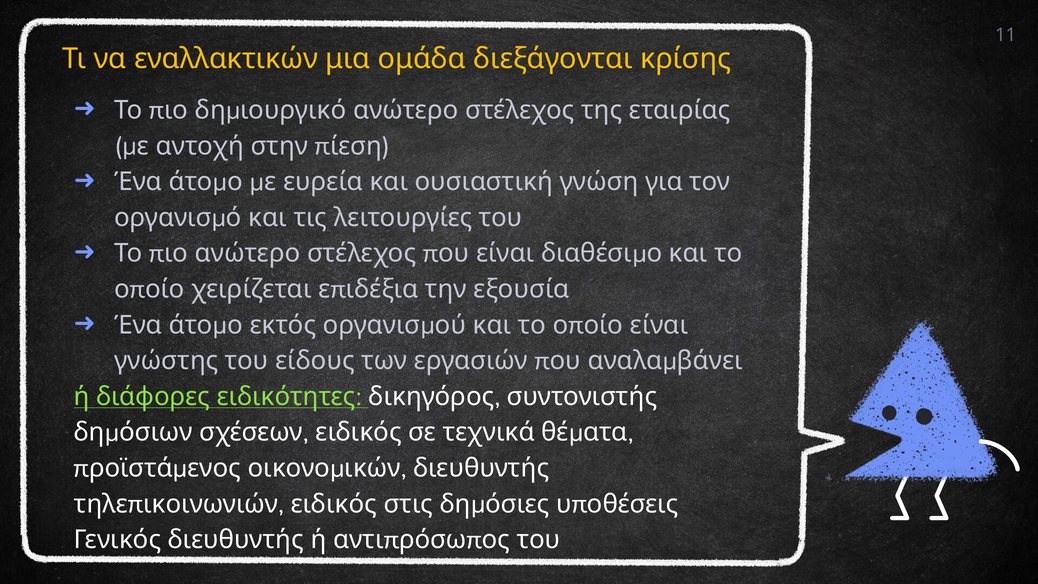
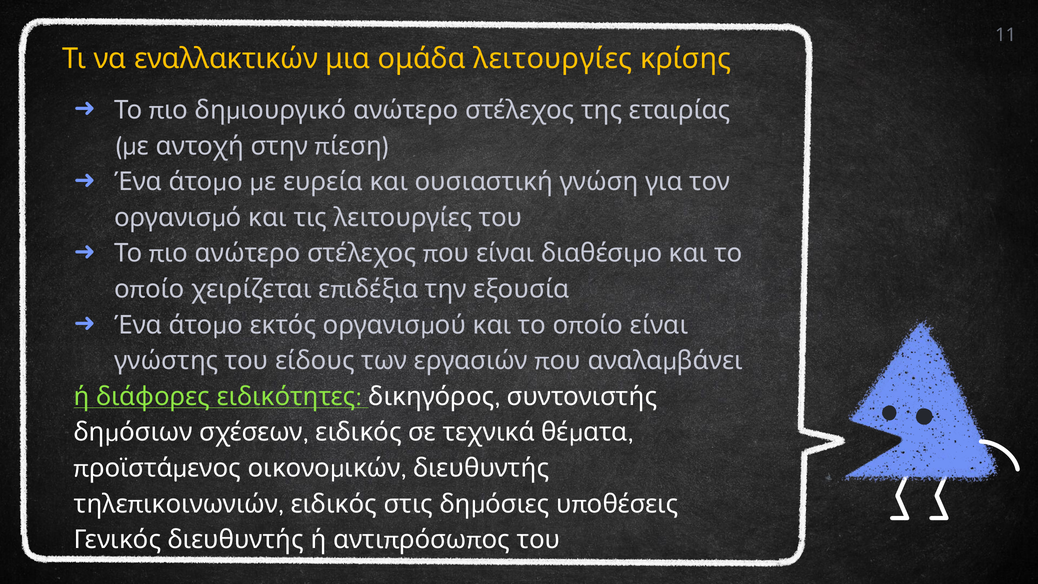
ομάδα διεξάγονται: διεξάγονται -> λειτουργίες
